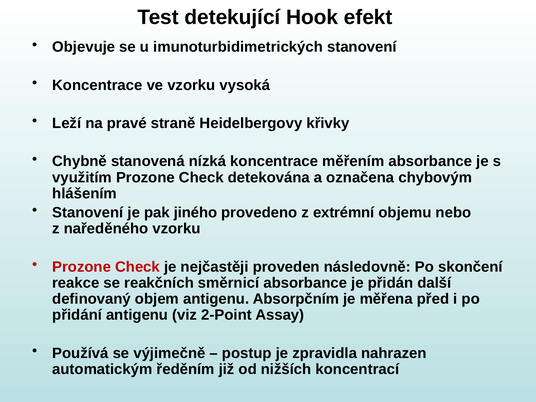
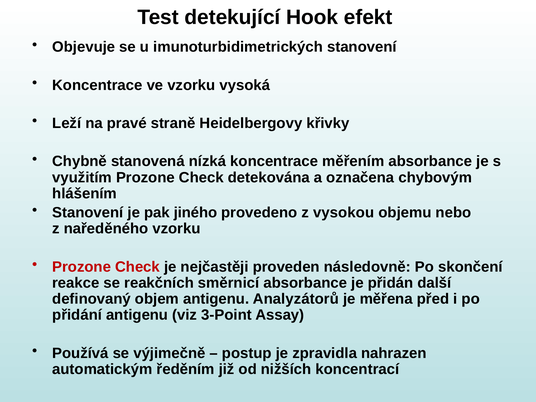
extrémní: extrémní -> vysokou
Absorpčním: Absorpčním -> Analyzátorů
2-Point: 2-Point -> 3-Point
